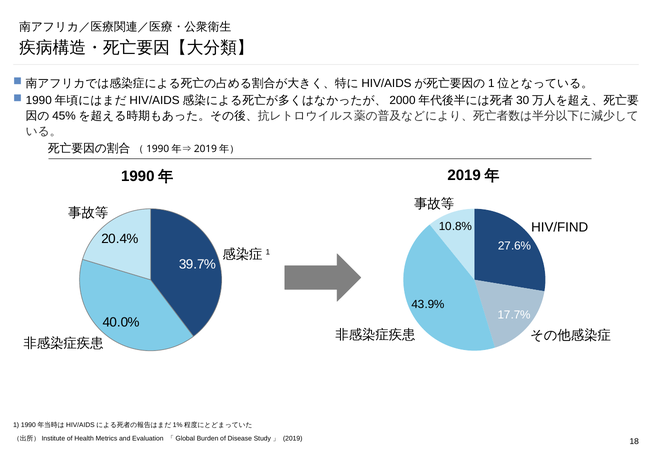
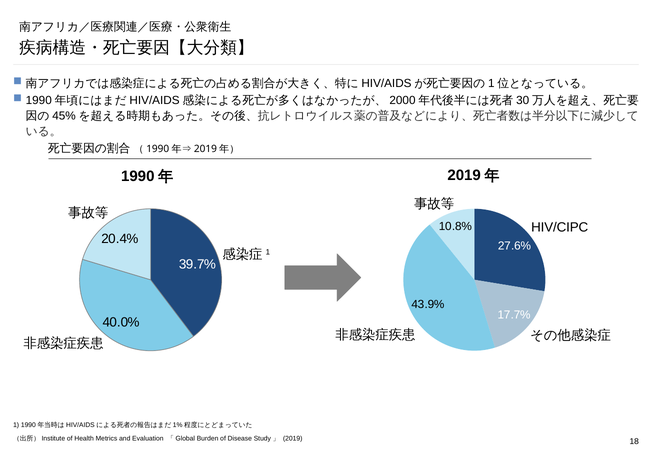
HIV/FIND: HIV/FIND -> HIV/CIPC
